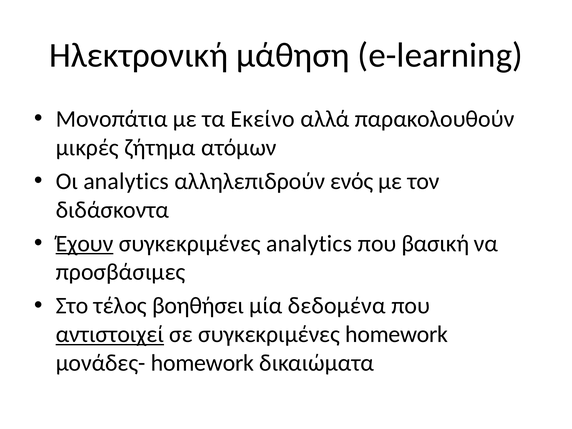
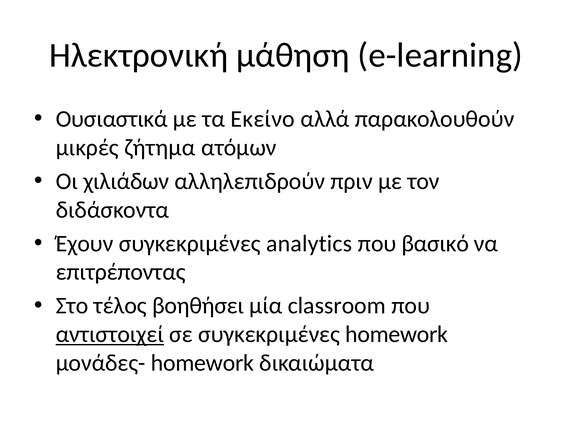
Μονοπάτια: Μονοπάτια -> Ουσιαστικά
Οι analytics: analytics -> χιλιάδων
ενός: ενός -> πριν
Έχουν underline: present -> none
βασική: βασική -> βασικό
προσβάσιμες: προσβάσιμες -> επιτρέποντας
δεδομένα: δεδομένα -> classroom
